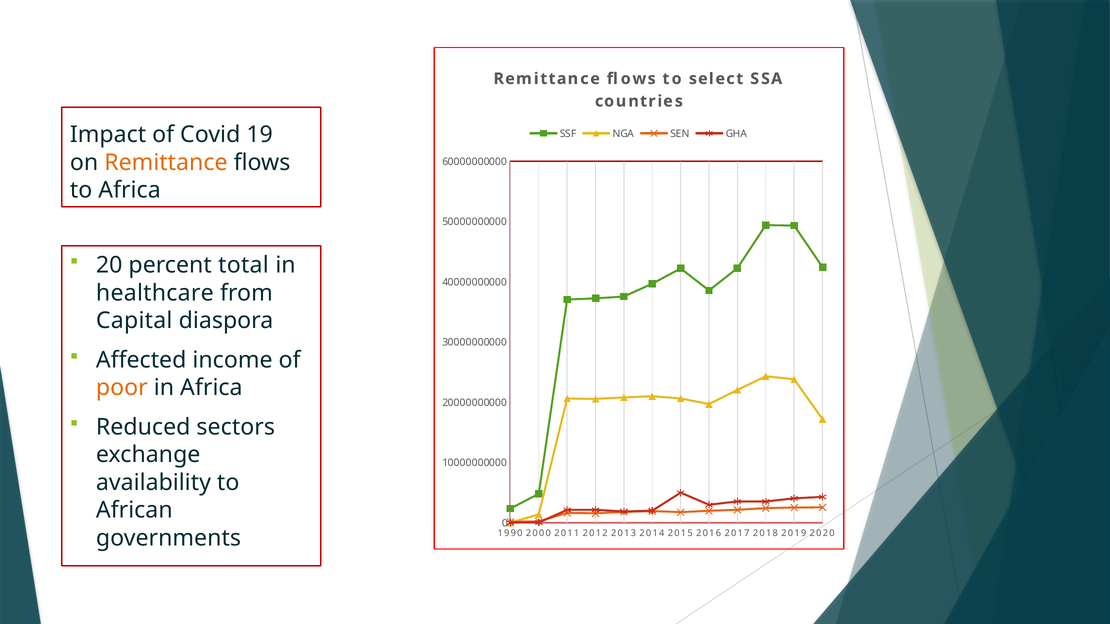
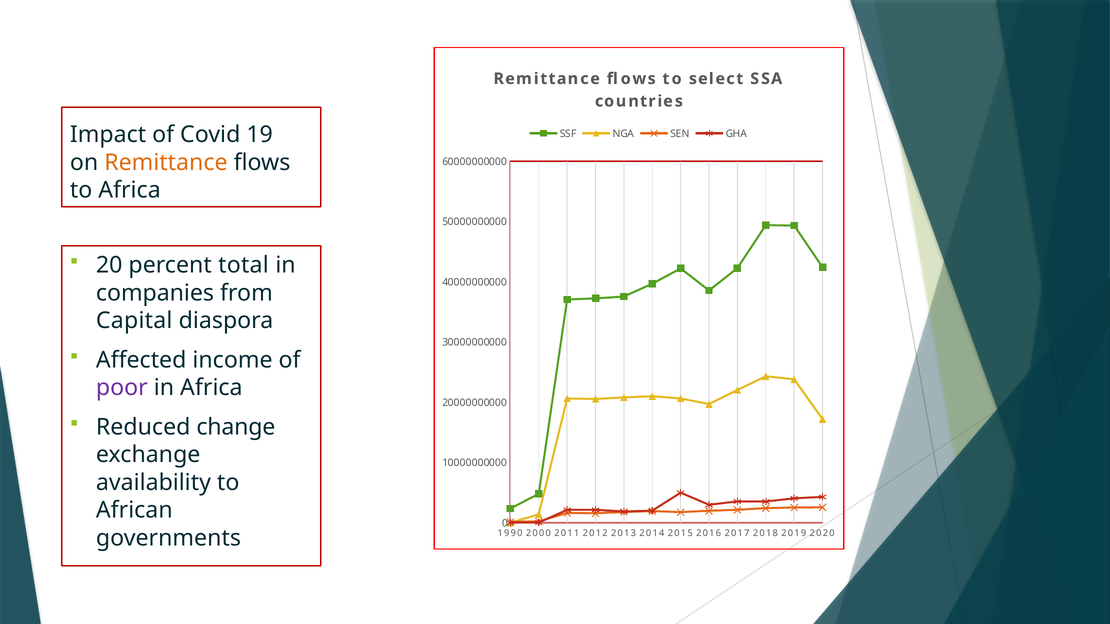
healthcare: healthcare -> companies
poor colour: orange -> purple
sectors: sectors -> change
